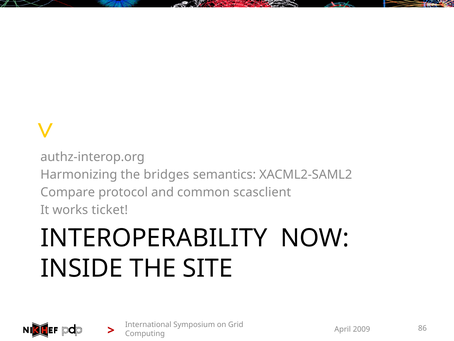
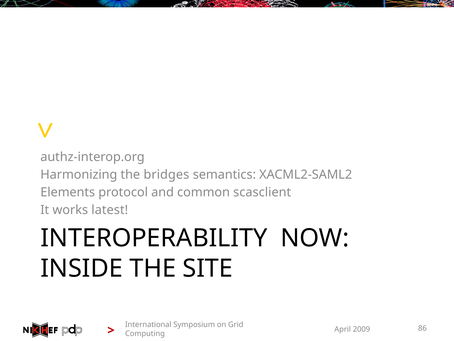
Compare: Compare -> Elements
ticket: ticket -> latest
